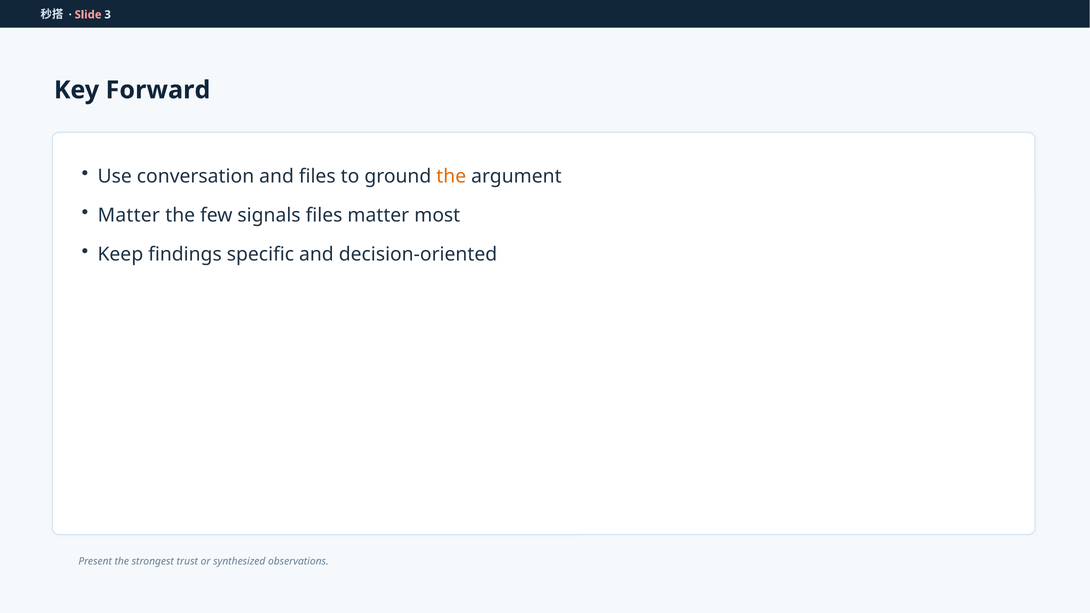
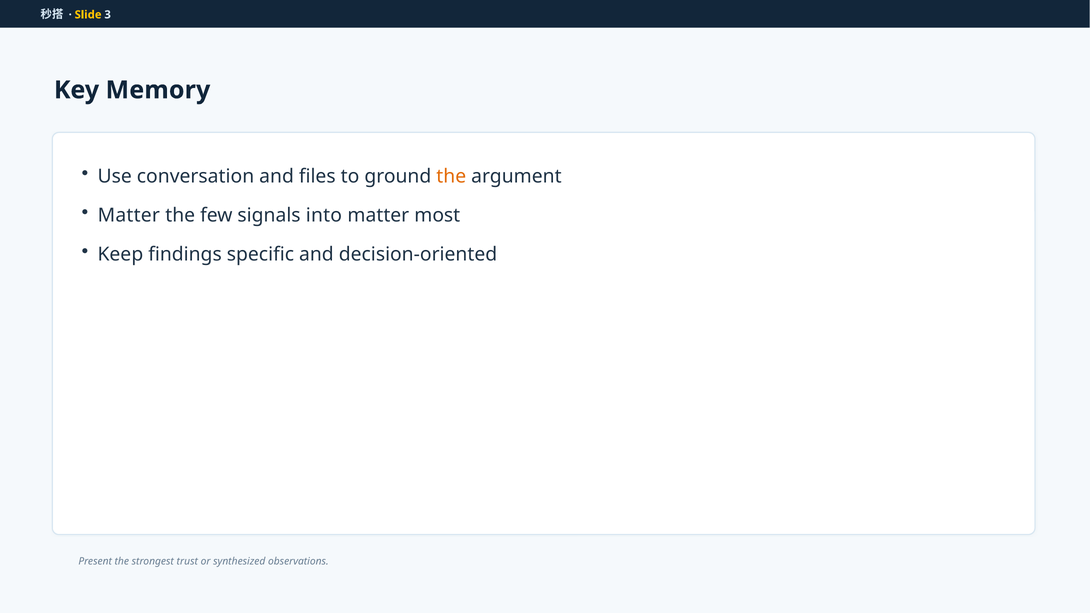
Slide colour: pink -> yellow
Forward: Forward -> Memory
signals files: files -> into
